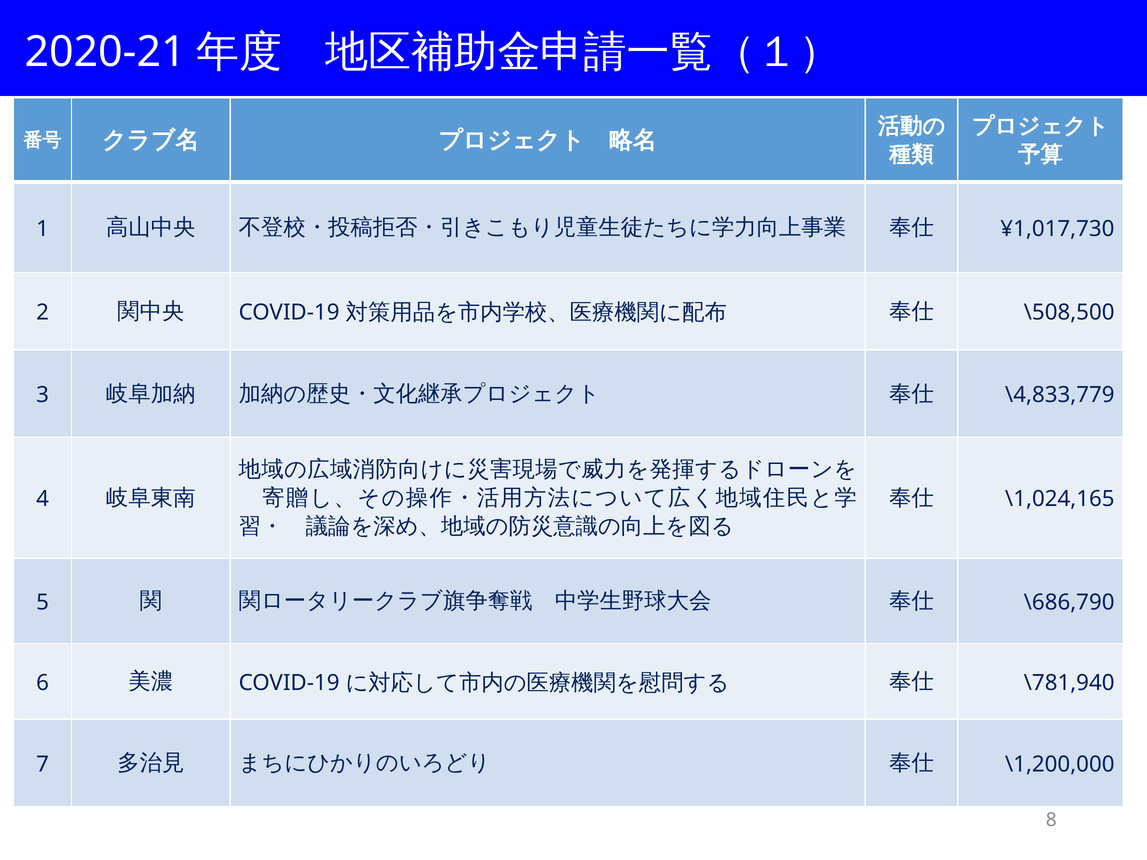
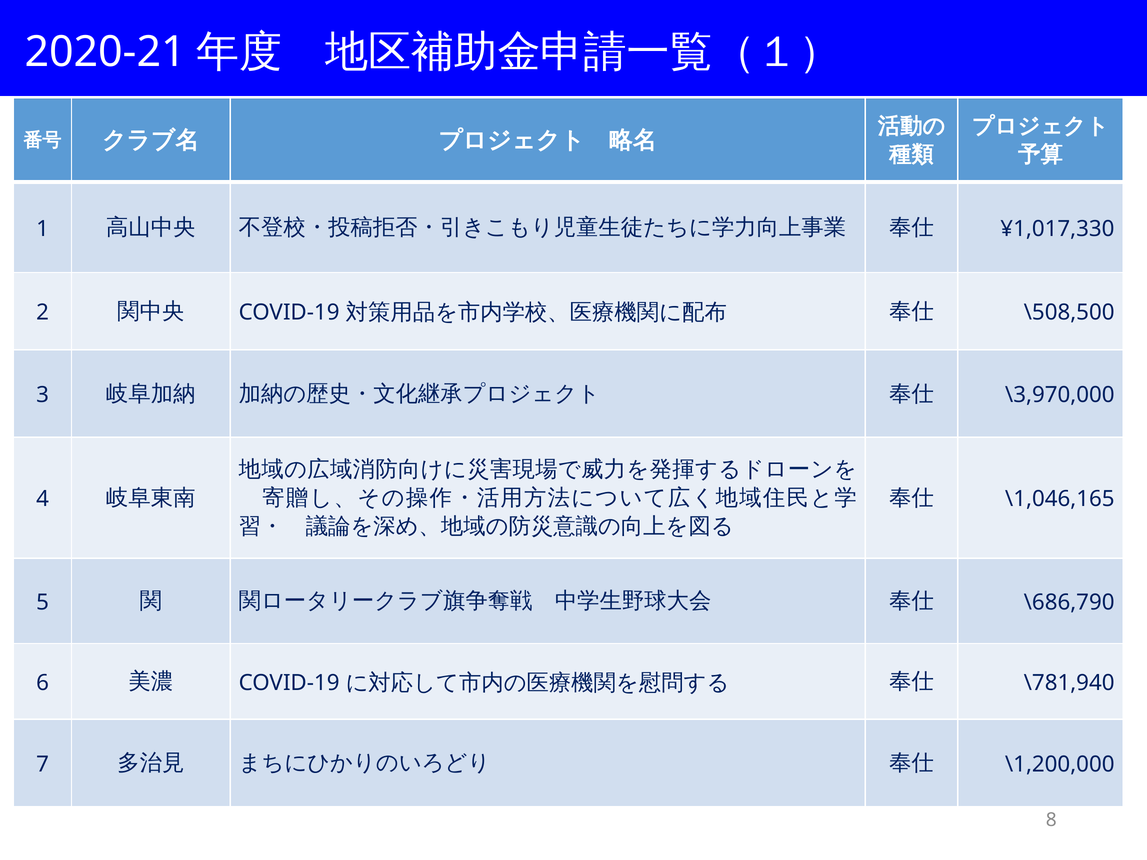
¥1,017,730: ¥1,017,730 -> ¥1,017,330
\4,833,779: \4,833,779 -> \3,970,000
\1,024,165: \1,024,165 -> \1,046,165
